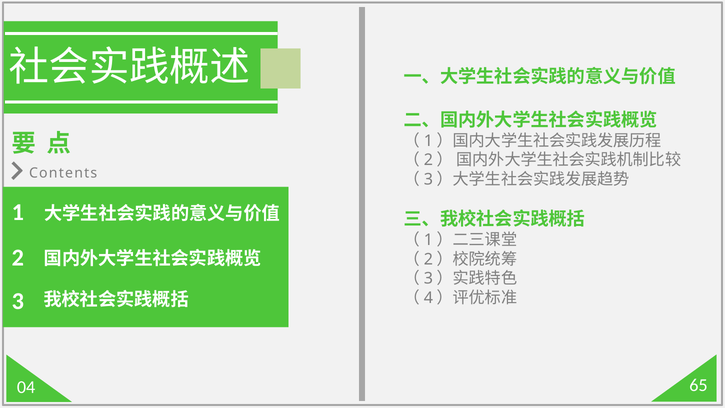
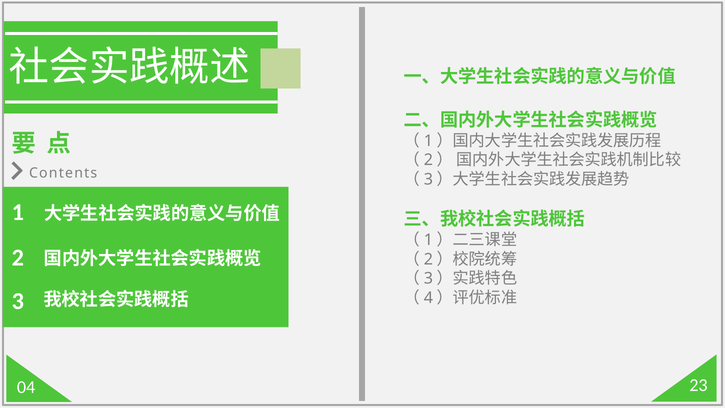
65: 65 -> 23
